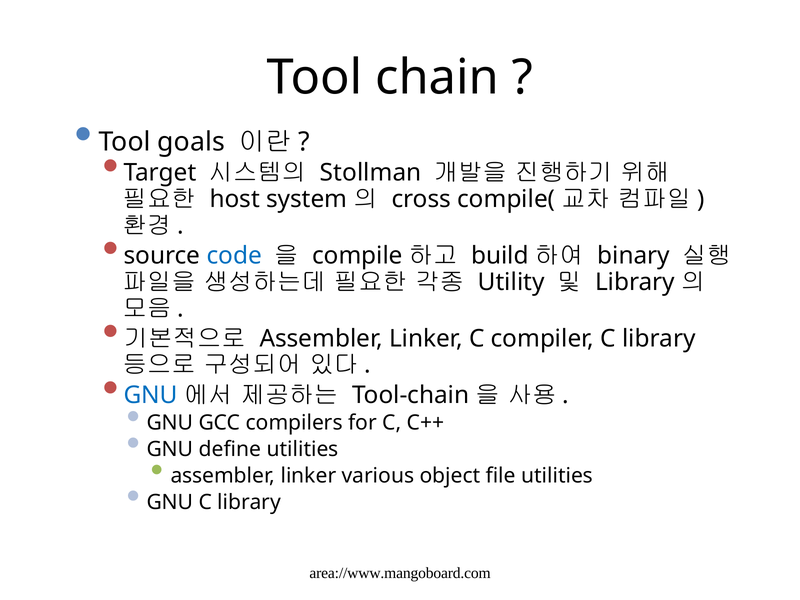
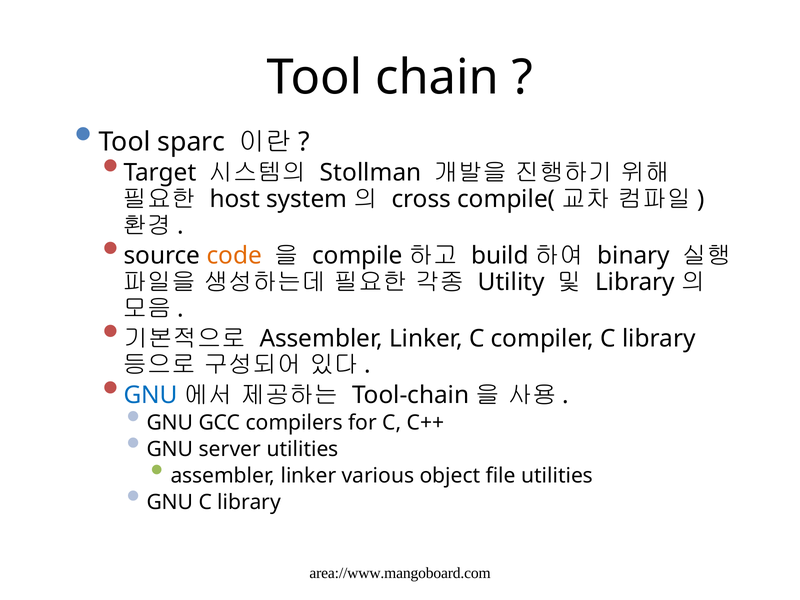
goals: goals -> sparc
code colour: blue -> orange
define: define -> server
